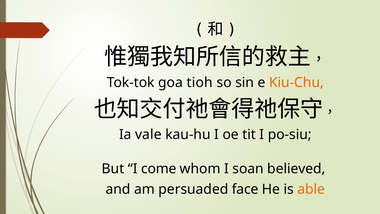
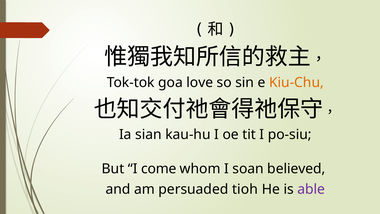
tioh: tioh -> love
vale: vale -> sian
face: face -> tioh
able colour: orange -> purple
